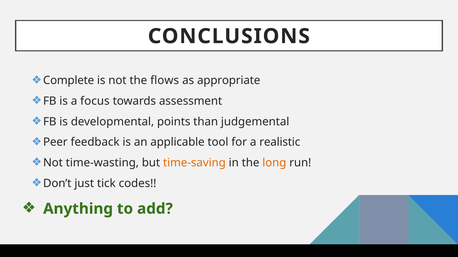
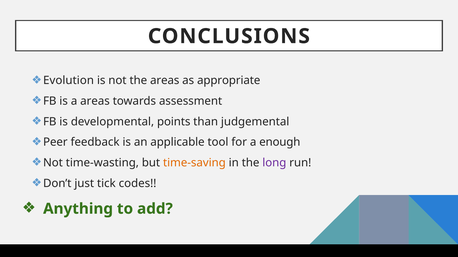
Complete: Complete -> Evolution
the flows: flows -> areas
a focus: focus -> areas
realistic: realistic -> enough
long colour: orange -> purple
